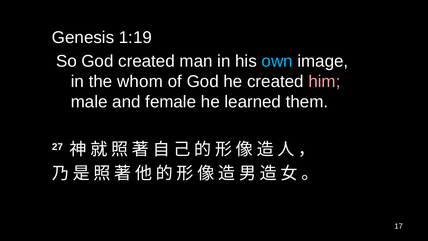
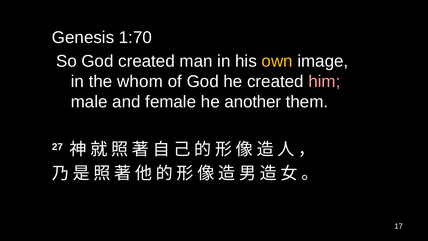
1:19: 1:19 -> 1:70
own colour: light blue -> yellow
learned: learned -> another
